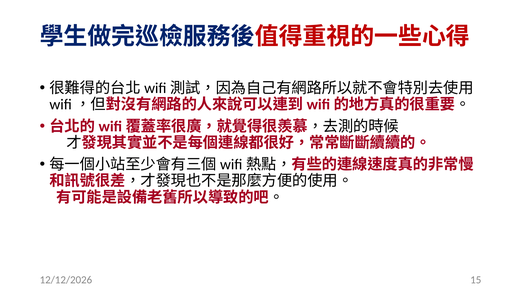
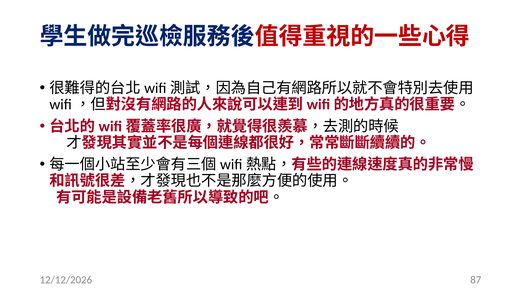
15: 15 -> 87
